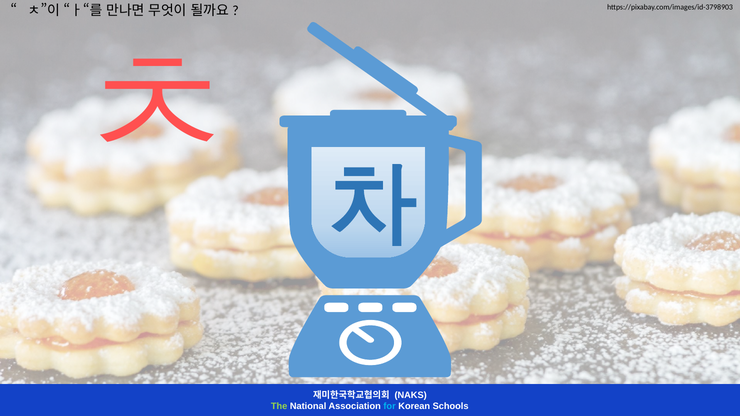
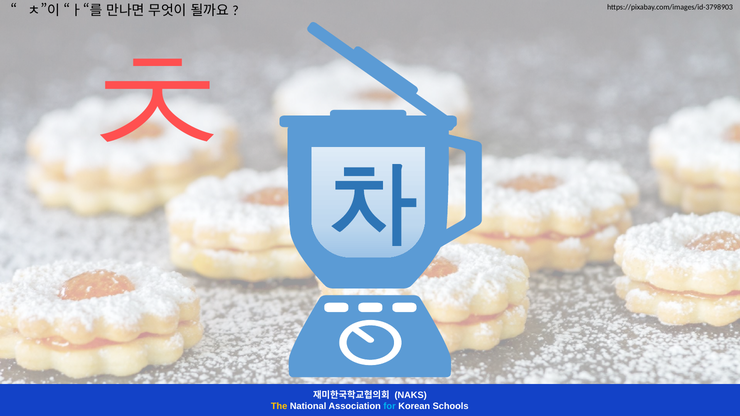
The colour: light green -> yellow
